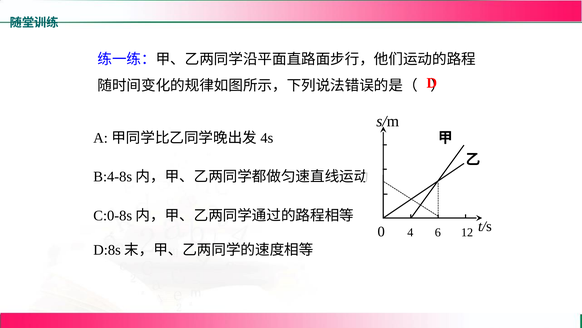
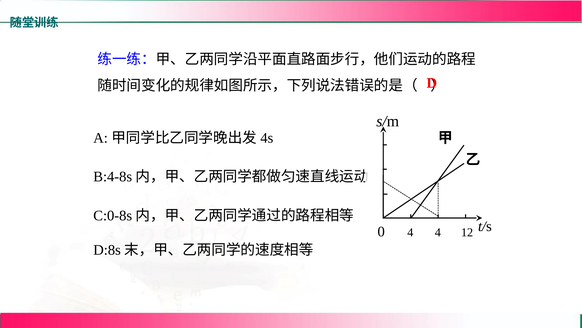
4 6: 6 -> 4
